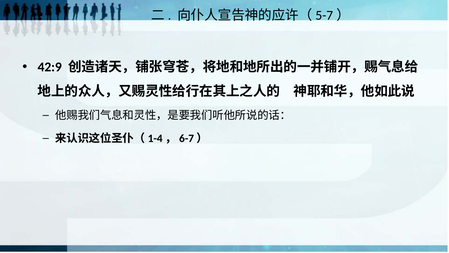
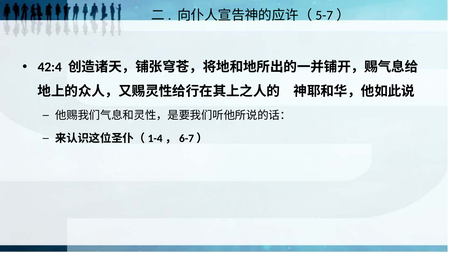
42:9: 42:9 -> 42:4
